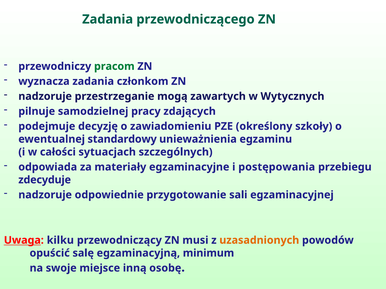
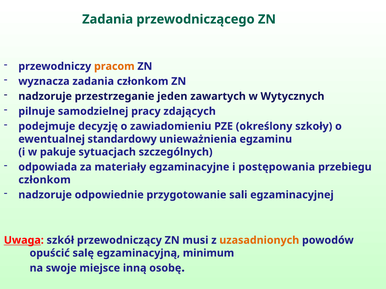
pracom colour: green -> orange
mogą: mogą -> jeden
całości: całości -> pakuje
zdecyduje at (45, 180): zdecyduje -> członkom
kilku: kilku -> szkół
